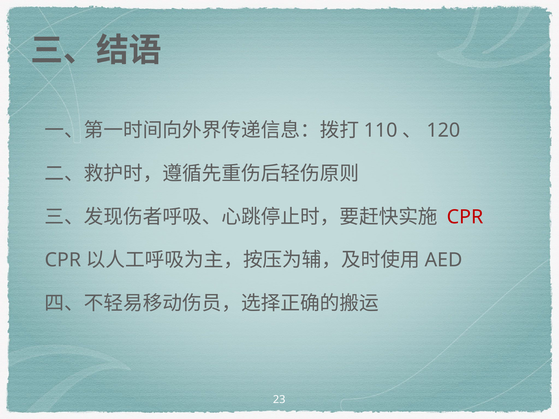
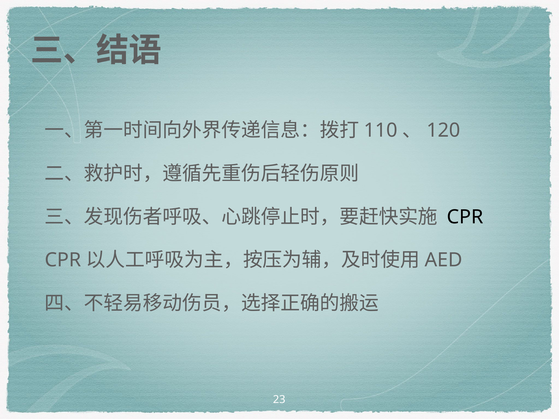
CPR at (465, 217) colour: red -> black
